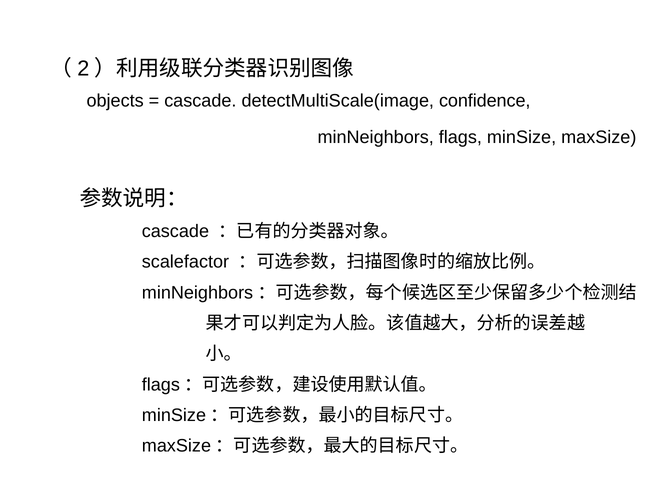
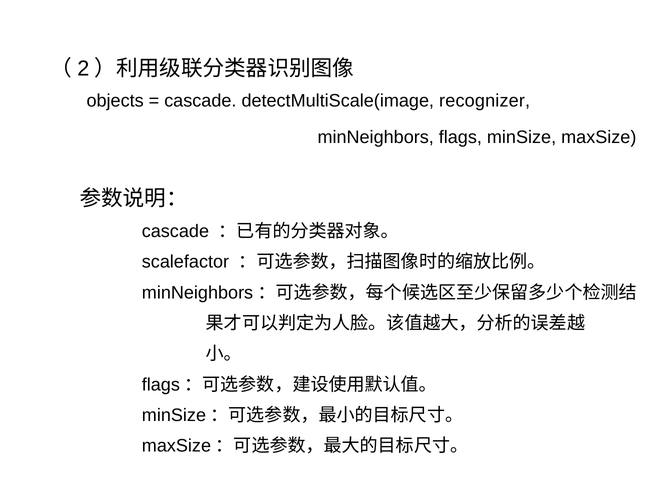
confidence: confidence -> recognizer
